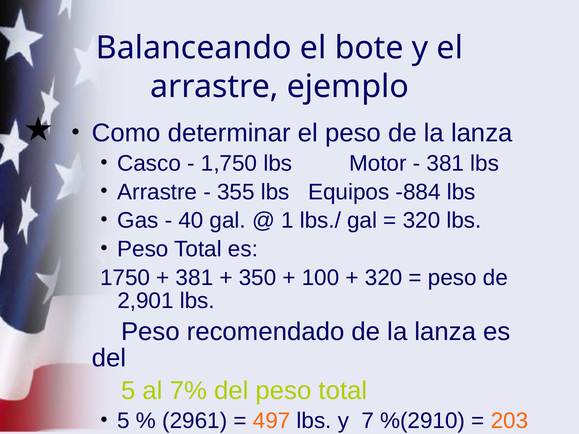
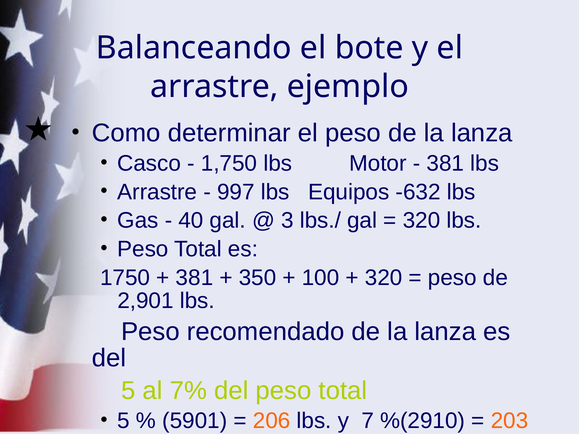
355: 355 -> 997
-884: -884 -> -632
1: 1 -> 3
2961: 2961 -> 5901
497: 497 -> 206
